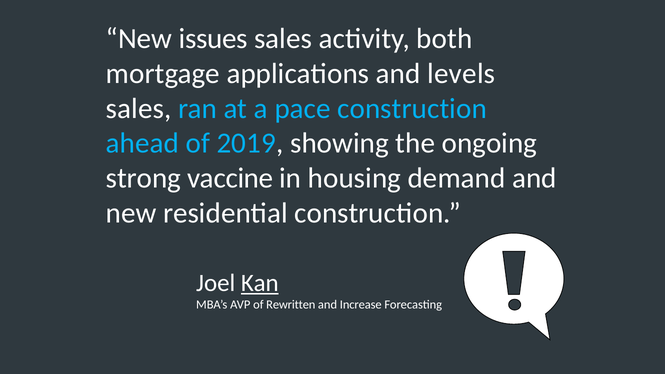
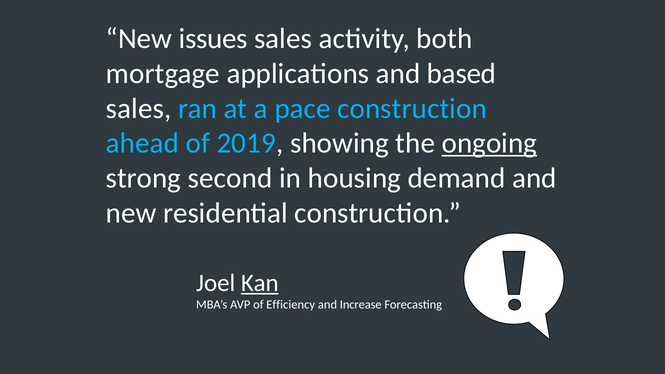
levels: levels -> based
ongoing underline: none -> present
vaccine: vaccine -> second
Rewritten: Rewritten -> Efficiency
